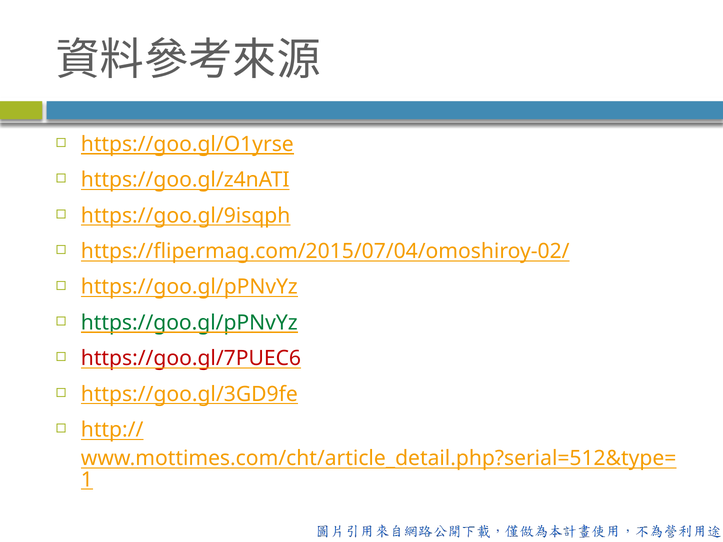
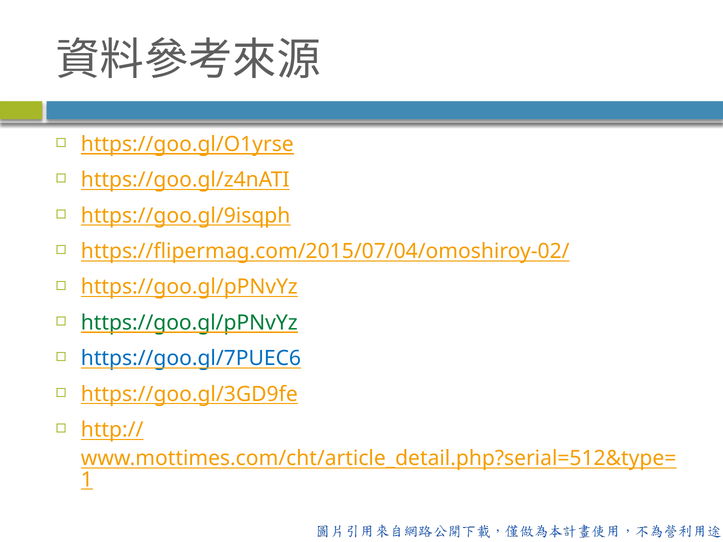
https://goo.gl/7PUEC6 colour: red -> blue
